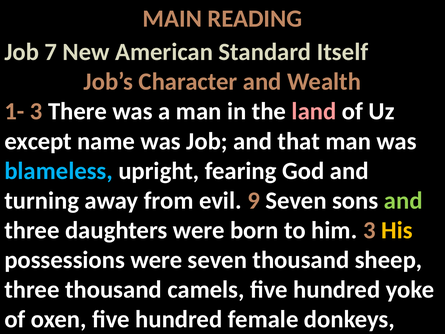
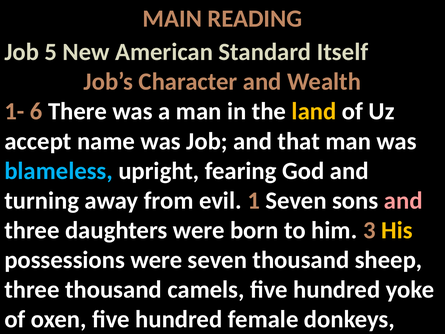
7: 7 -> 5
1- 3: 3 -> 6
land colour: pink -> yellow
except: except -> accept
9: 9 -> 1
and at (403, 200) colour: light green -> pink
